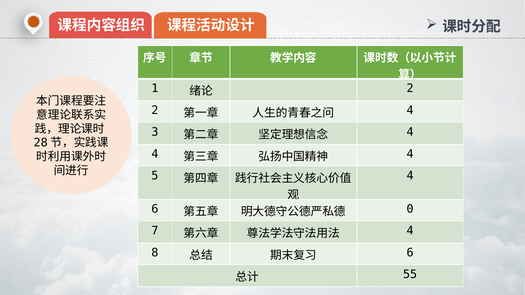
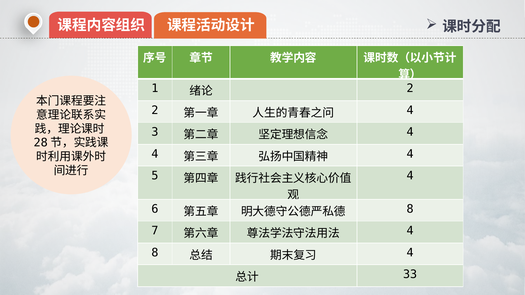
0 at (410, 209): 0 -> 8
6 at (410, 253): 6 -> 4
55: 55 -> 33
